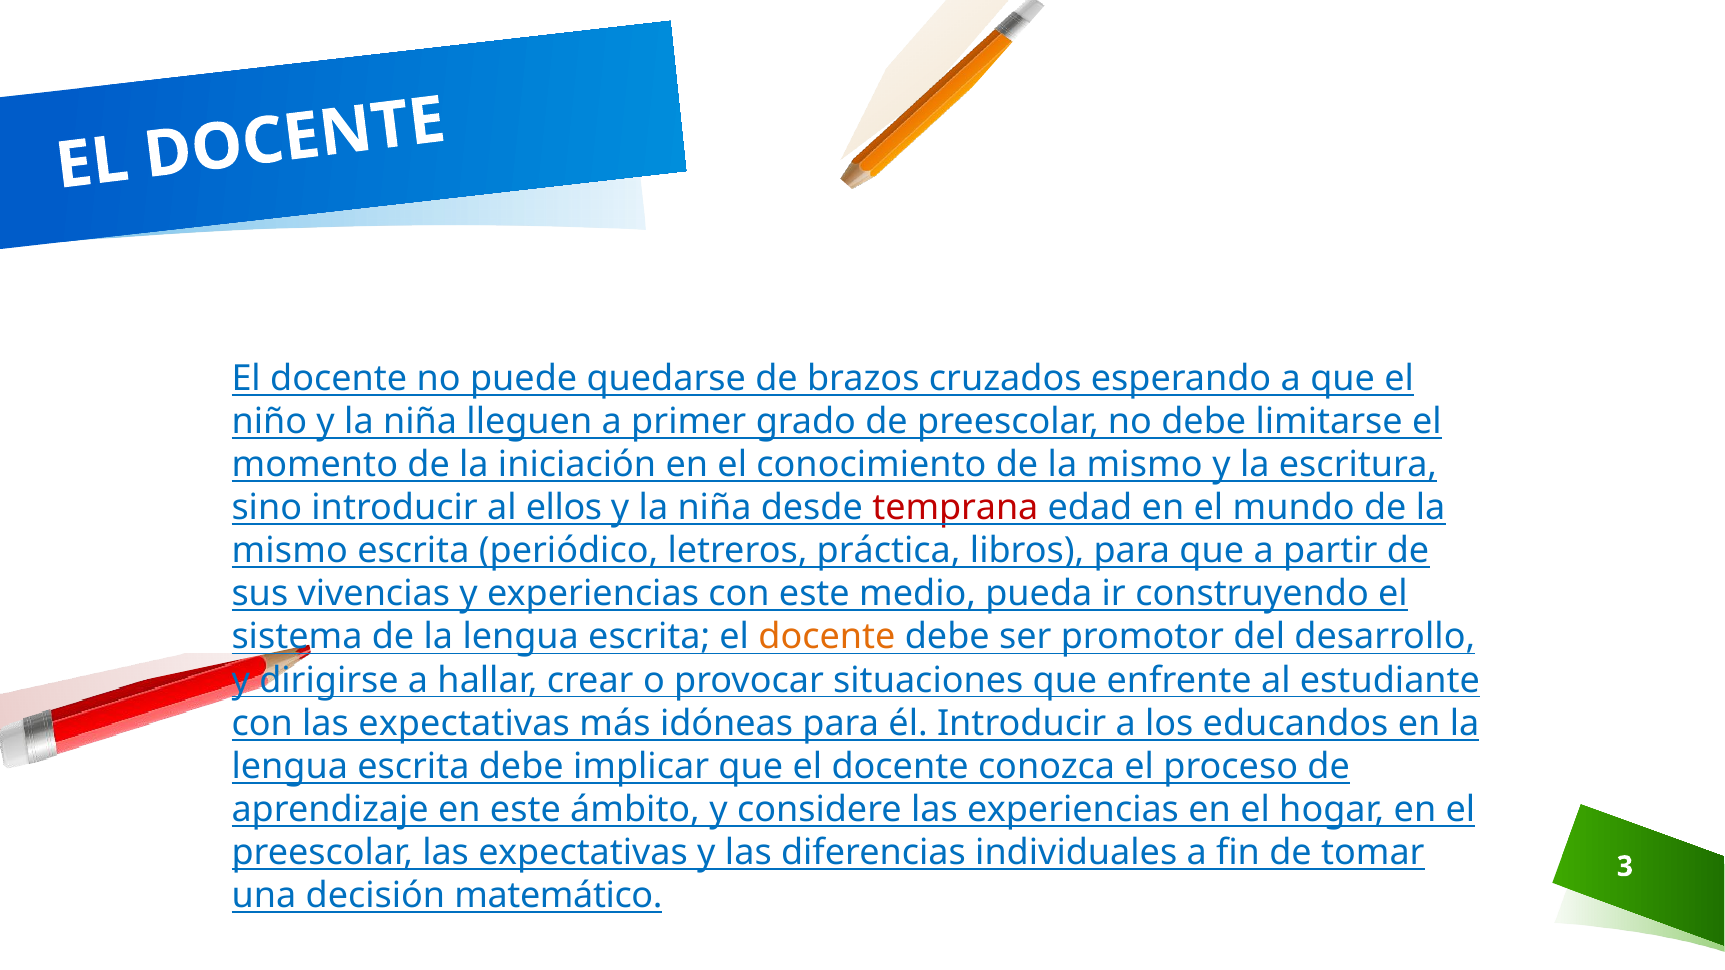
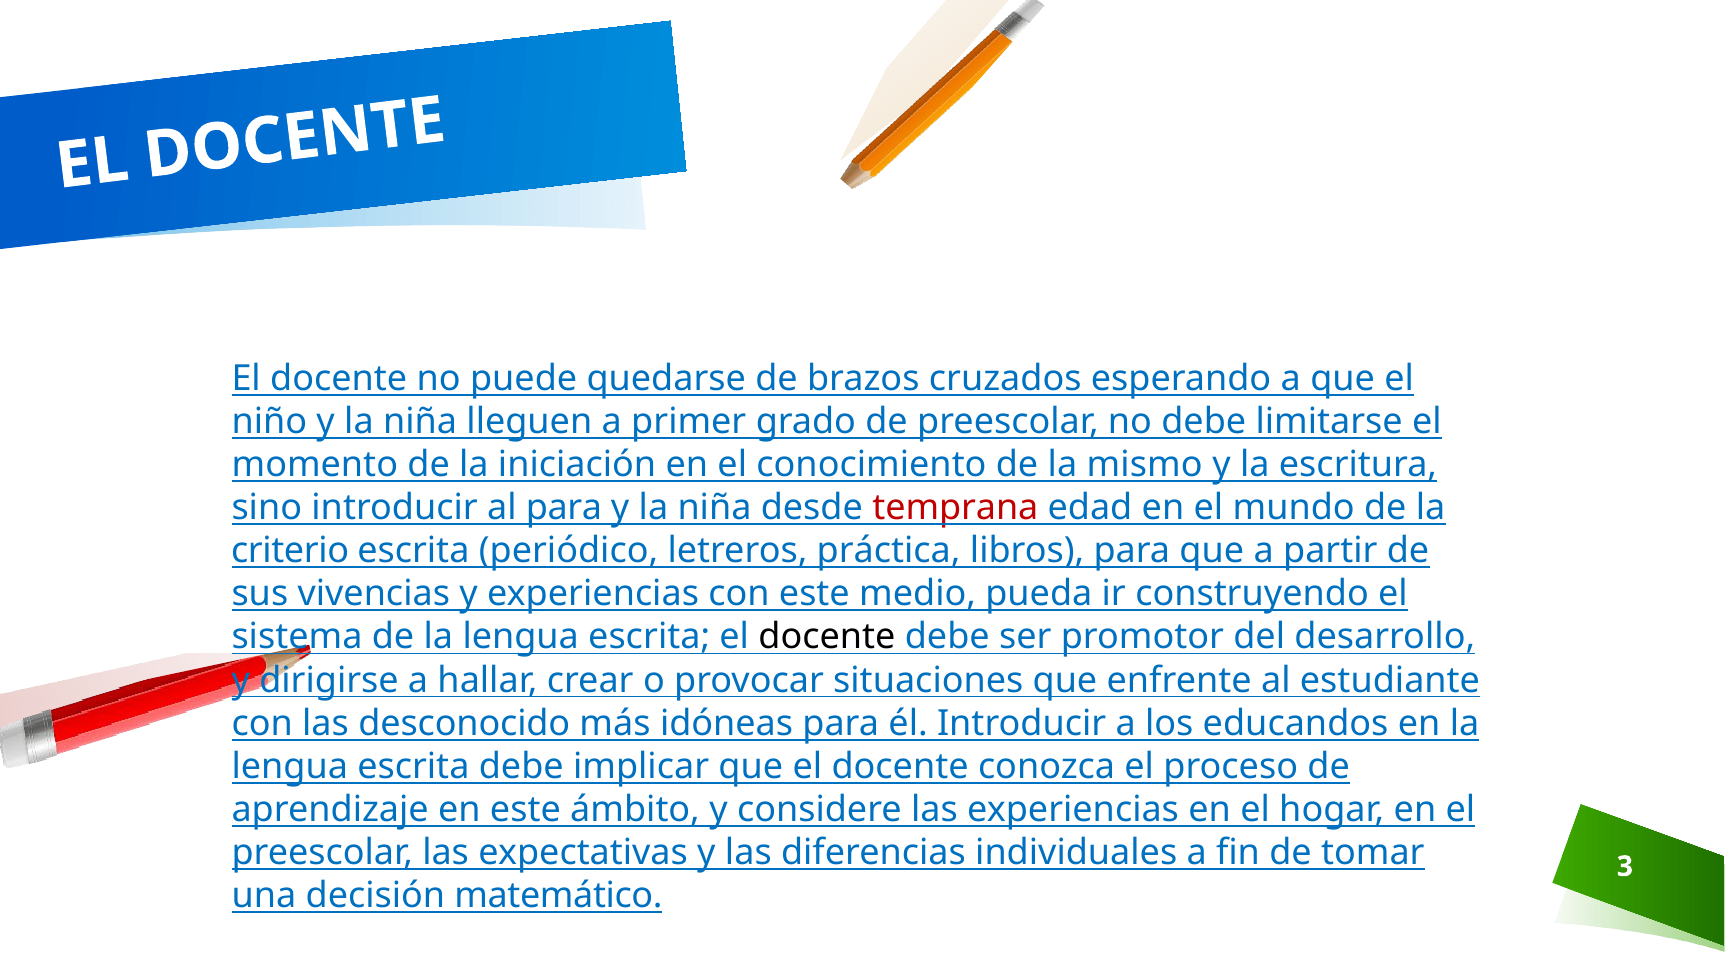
al ellos: ellos -> para
mismo at (290, 551): mismo -> criterio
docente at (827, 637) colour: orange -> black
con las expectativas: expectativas -> desconocido
